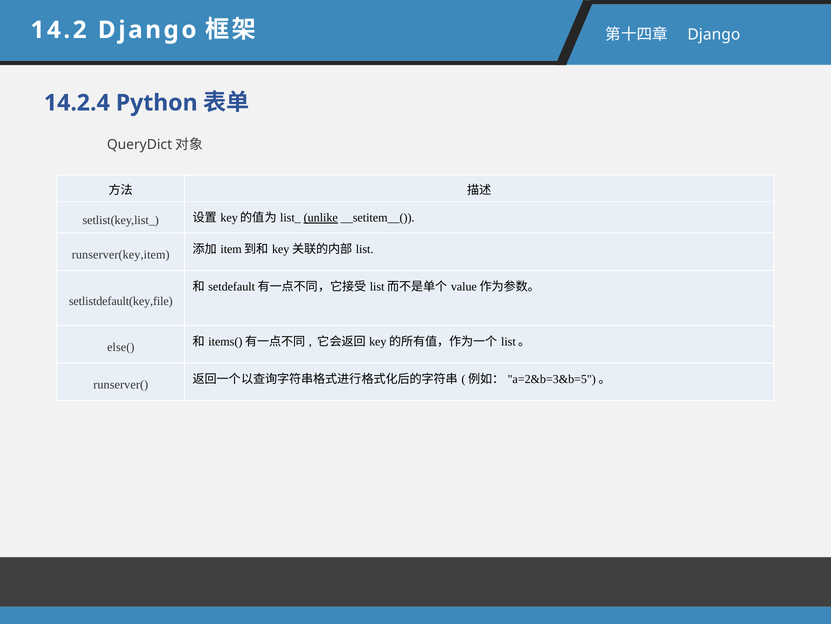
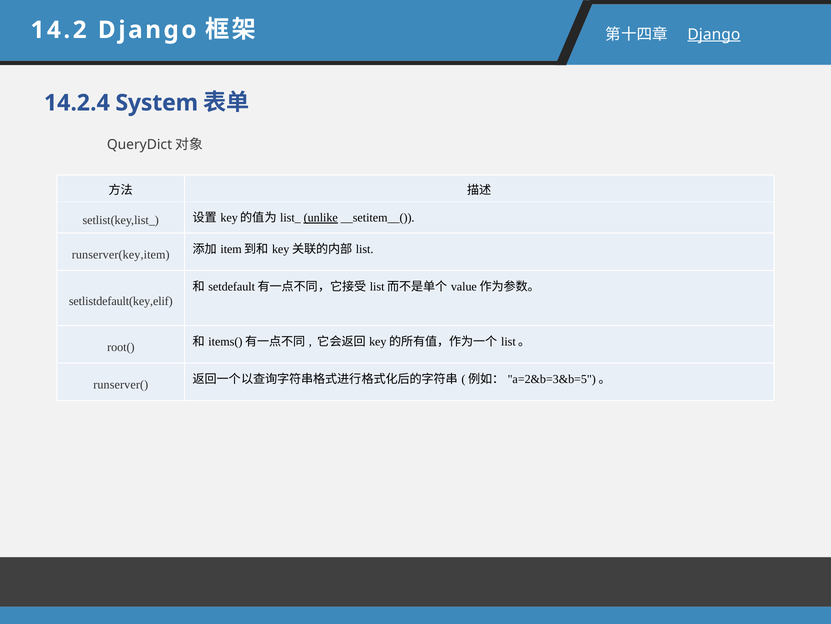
Django at (714, 34) underline: none -> present
Python: Python -> System
setlistdefault(key,file: setlistdefault(key,file -> setlistdefault(key,elif
else(: else( -> root(
